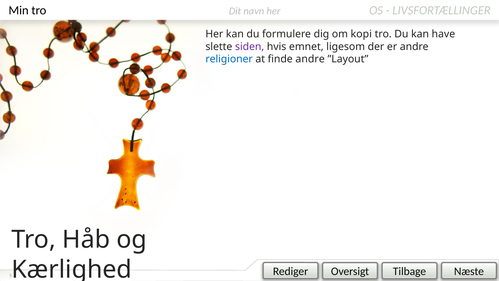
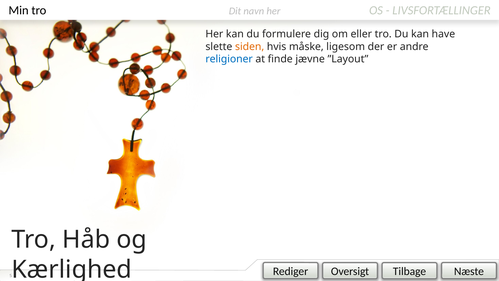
kopi: kopi -> eller
siden colour: purple -> orange
emnet: emnet -> måske
finde andre: andre -> jævne
